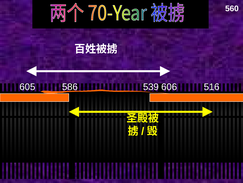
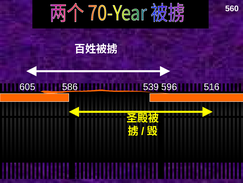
606: 606 -> 596
